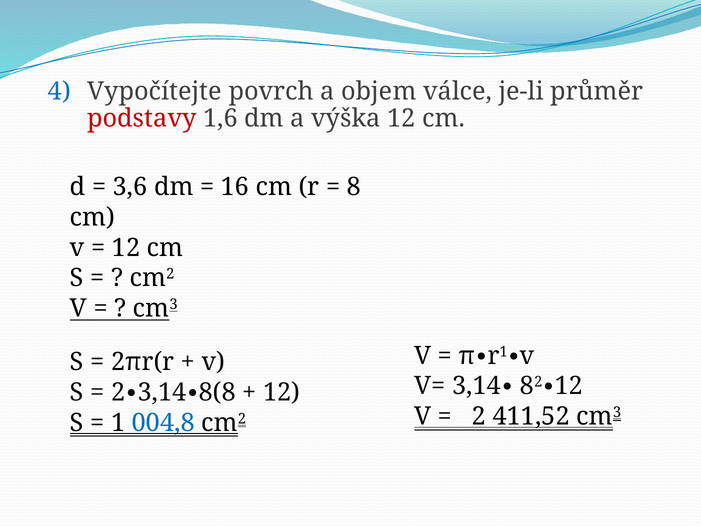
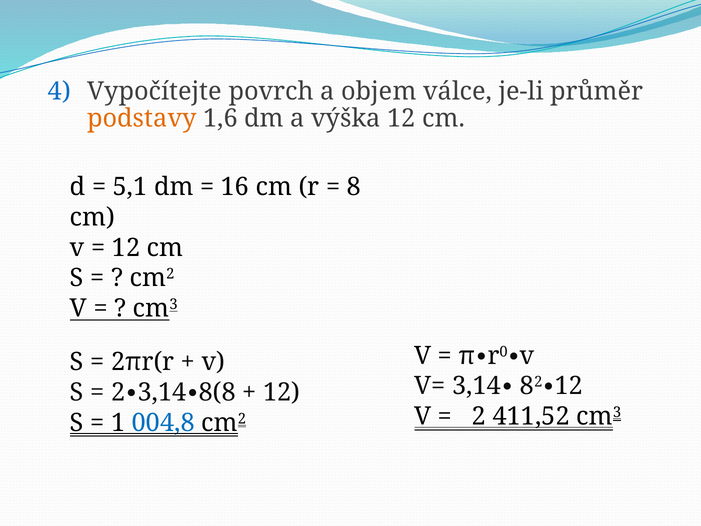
podstavy colour: red -> orange
3,6: 3,6 -> 5,1
1 at (504, 351): 1 -> 0
